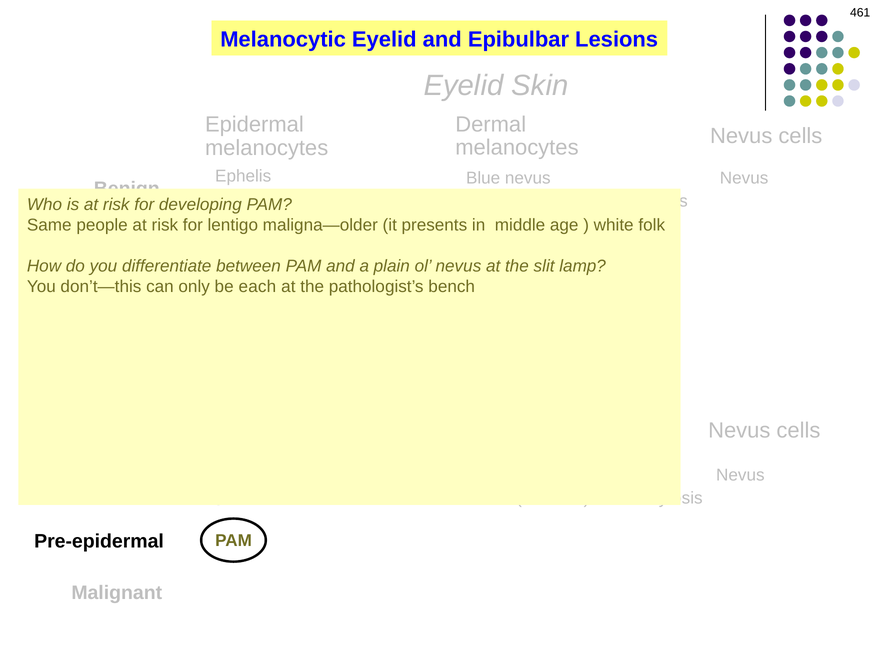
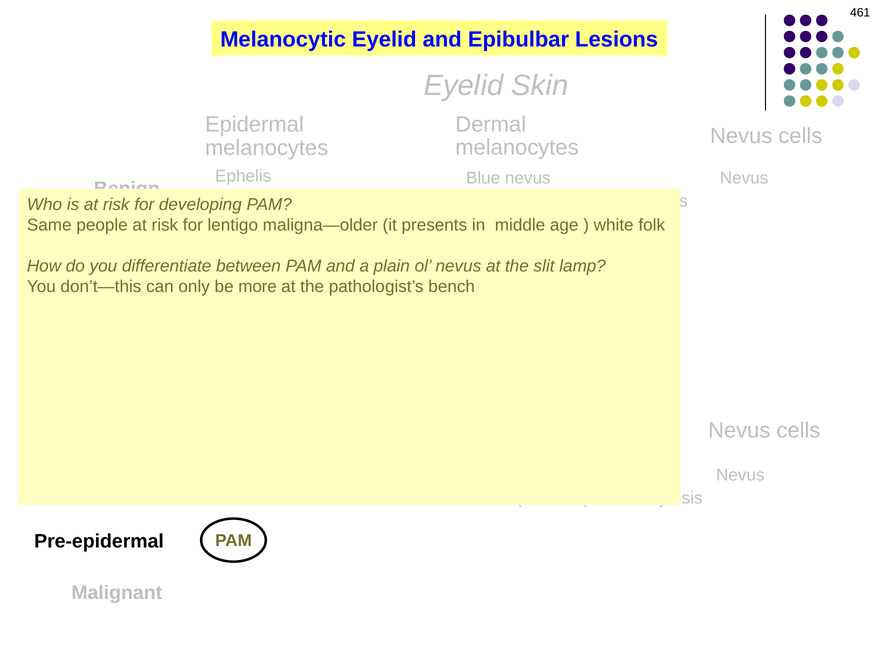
each: each -> more
